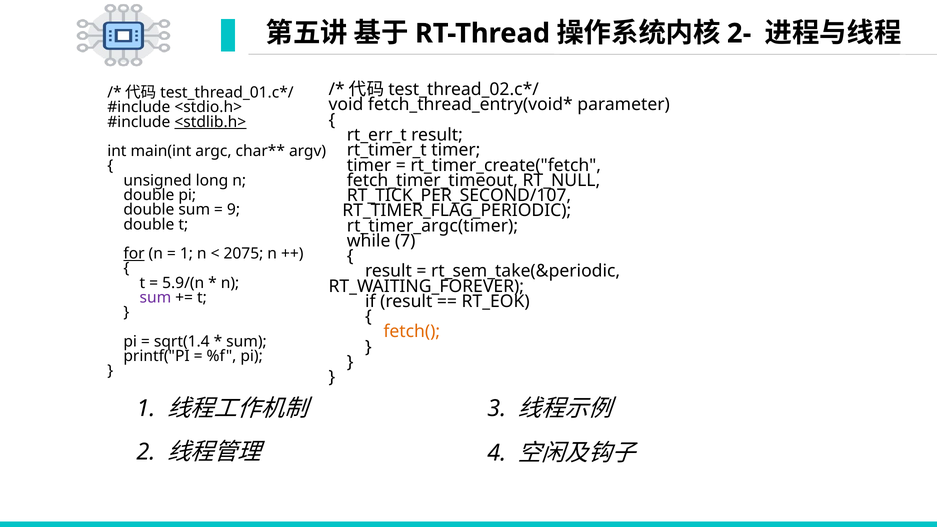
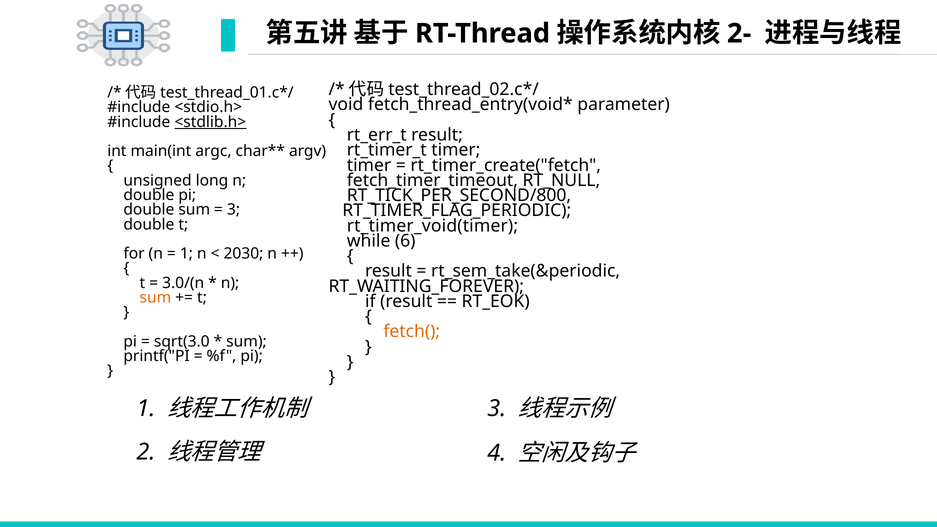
RT_TICK_PER_SECOND/107: RT_TICK_PER_SECOND/107 -> RT_TICK_PER_SECOND/800
9 at (234, 210): 9 -> 3
rt_timer_argc(timer: rt_timer_argc(timer -> rt_timer_void(timer
7: 7 -> 6
for underline: present -> none
2075: 2075 -> 2030
5.9/(n: 5.9/(n -> 3.0/(n
sum at (155, 298) colour: purple -> orange
sqrt(1.4: sqrt(1.4 -> sqrt(3.0
